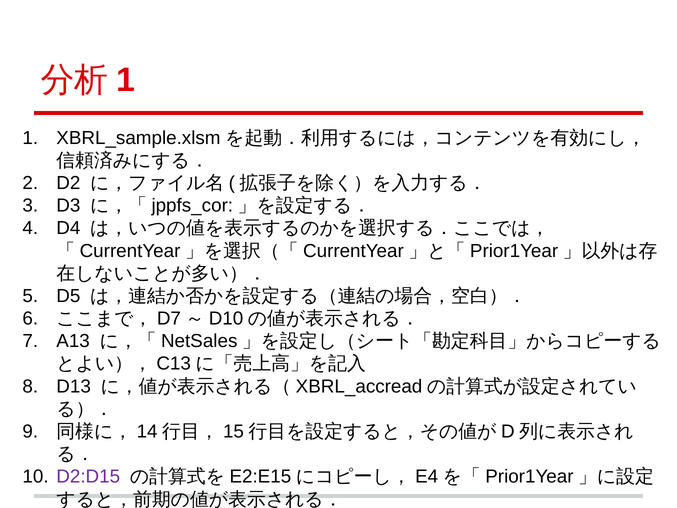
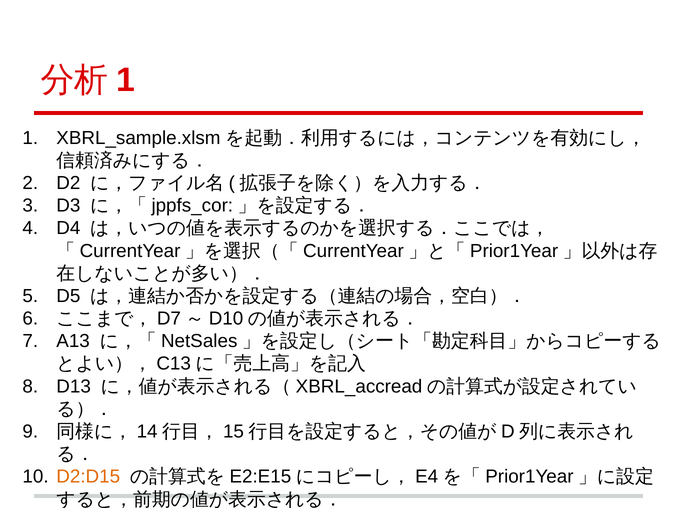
D2:D15 colour: purple -> orange
